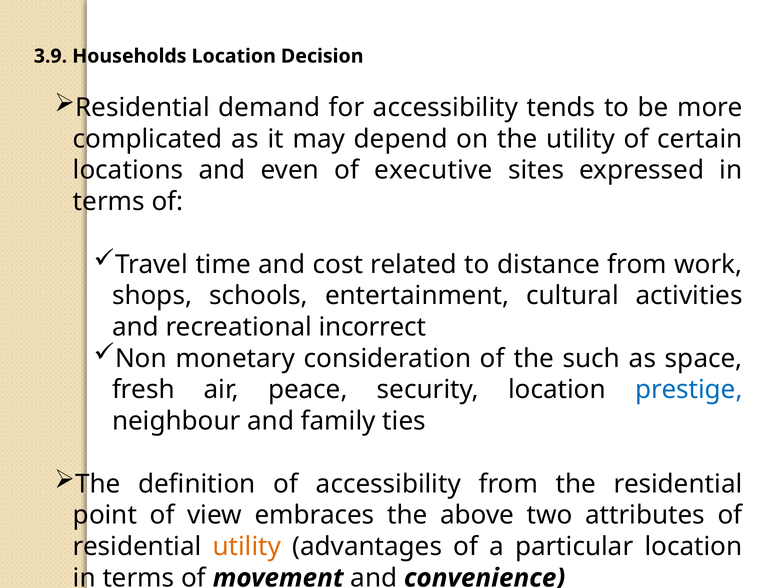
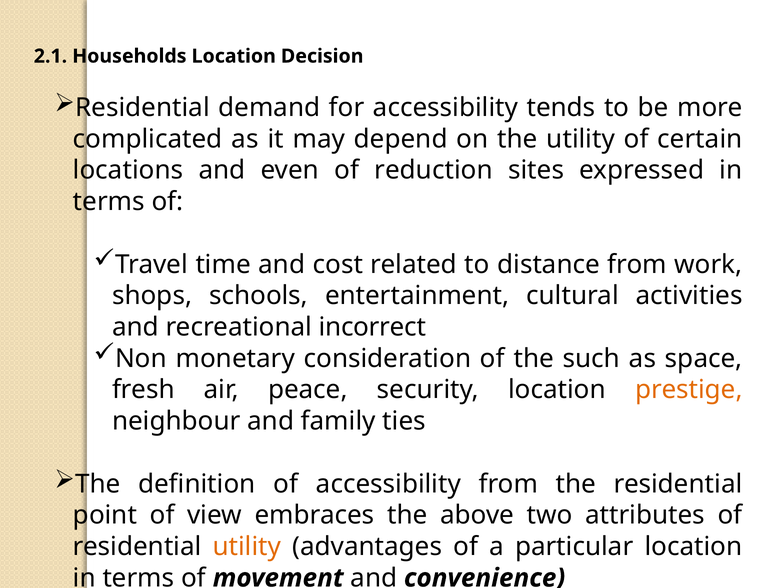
3.9: 3.9 -> 2.1
executive: executive -> reduction
prestige colour: blue -> orange
